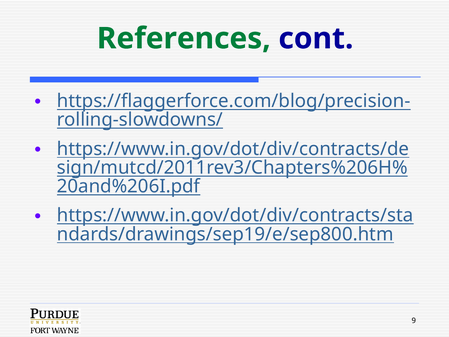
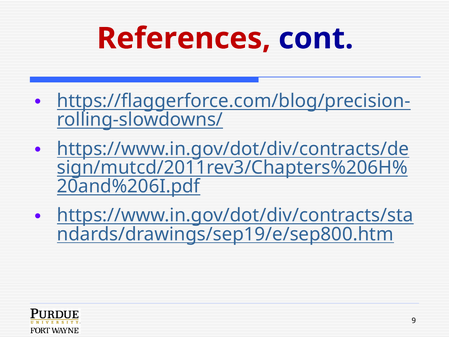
References colour: green -> red
